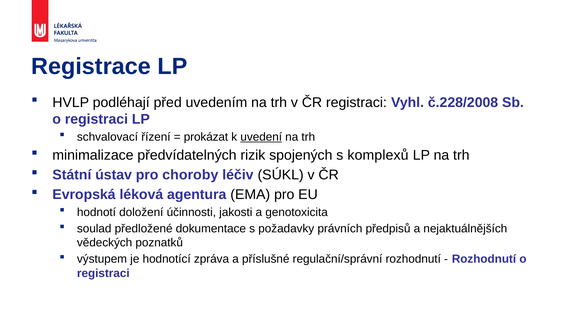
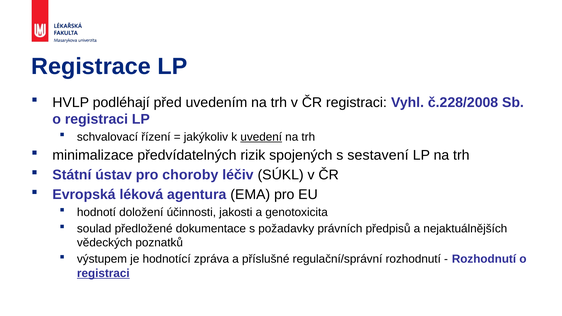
prokázat: prokázat -> jakýkoliv
komplexů: komplexů -> sestavení
registraci at (103, 273) underline: none -> present
